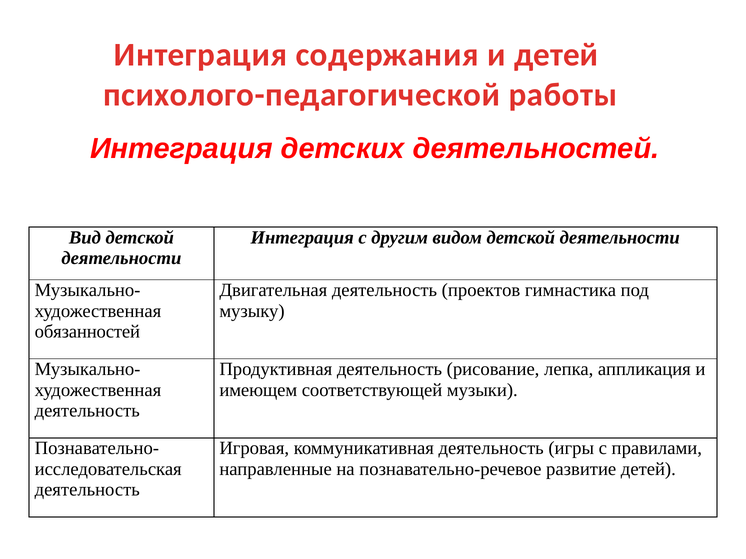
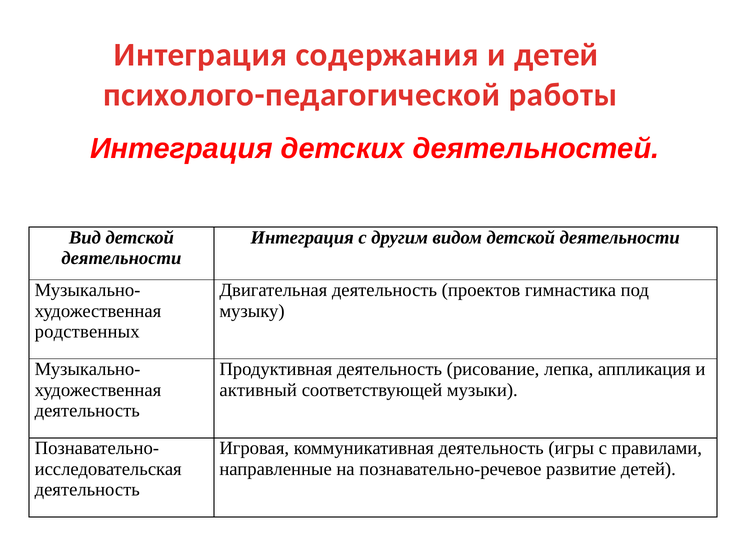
обязанностей: обязанностей -> родственных
имеющем: имеющем -> активный
